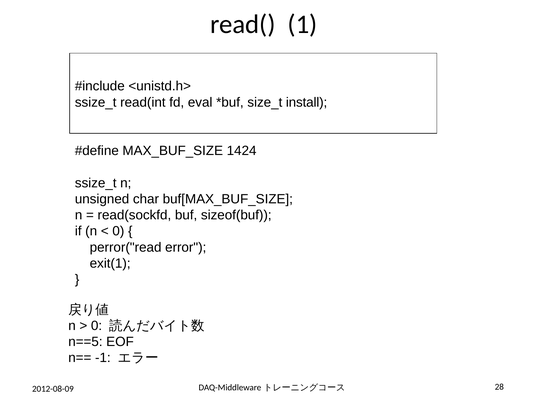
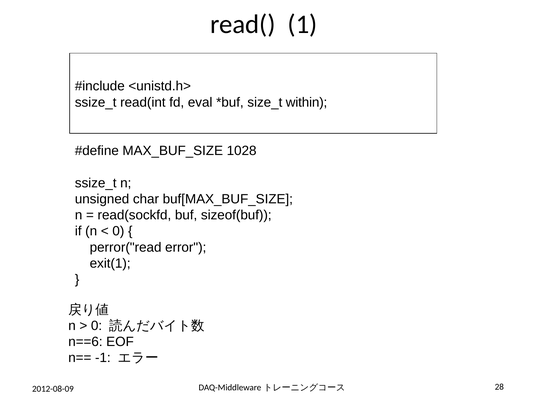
install: install -> within
1424: 1424 -> 1028
n==5: n==5 -> n==6
